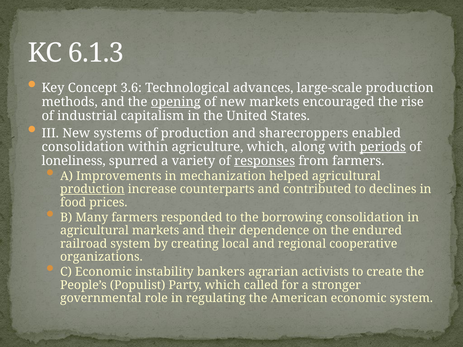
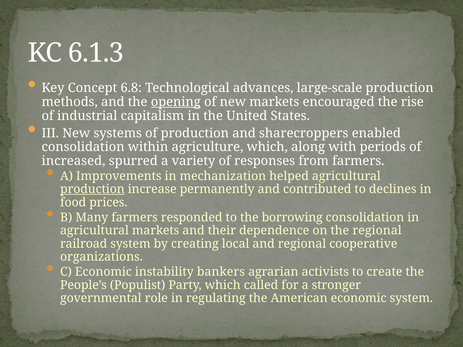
3.6: 3.6 -> 6.8
periods underline: present -> none
loneliness: loneliness -> increased
responses underline: present -> none
counterparts: counterparts -> permanently
the endured: endured -> regional
